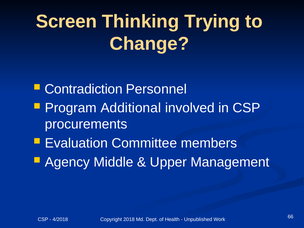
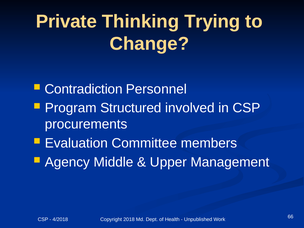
Screen: Screen -> Private
Additional: Additional -> Structured
